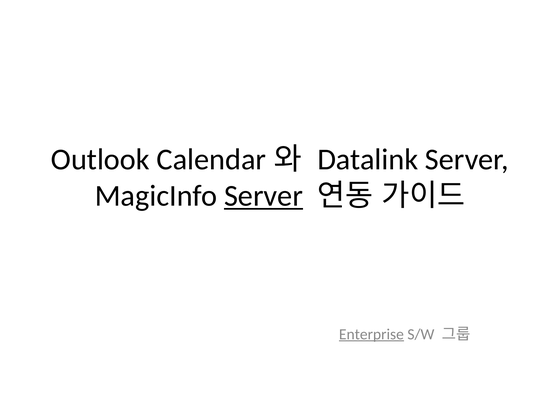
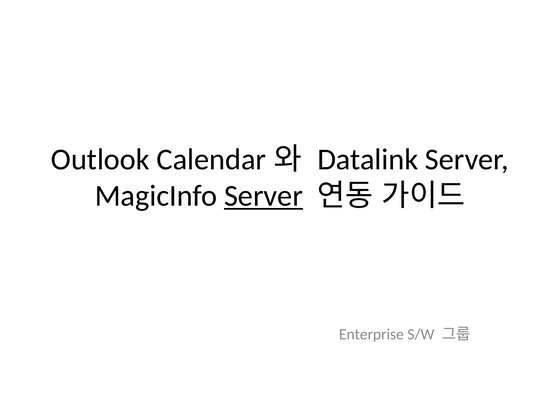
Enterprise underline: present -> none
